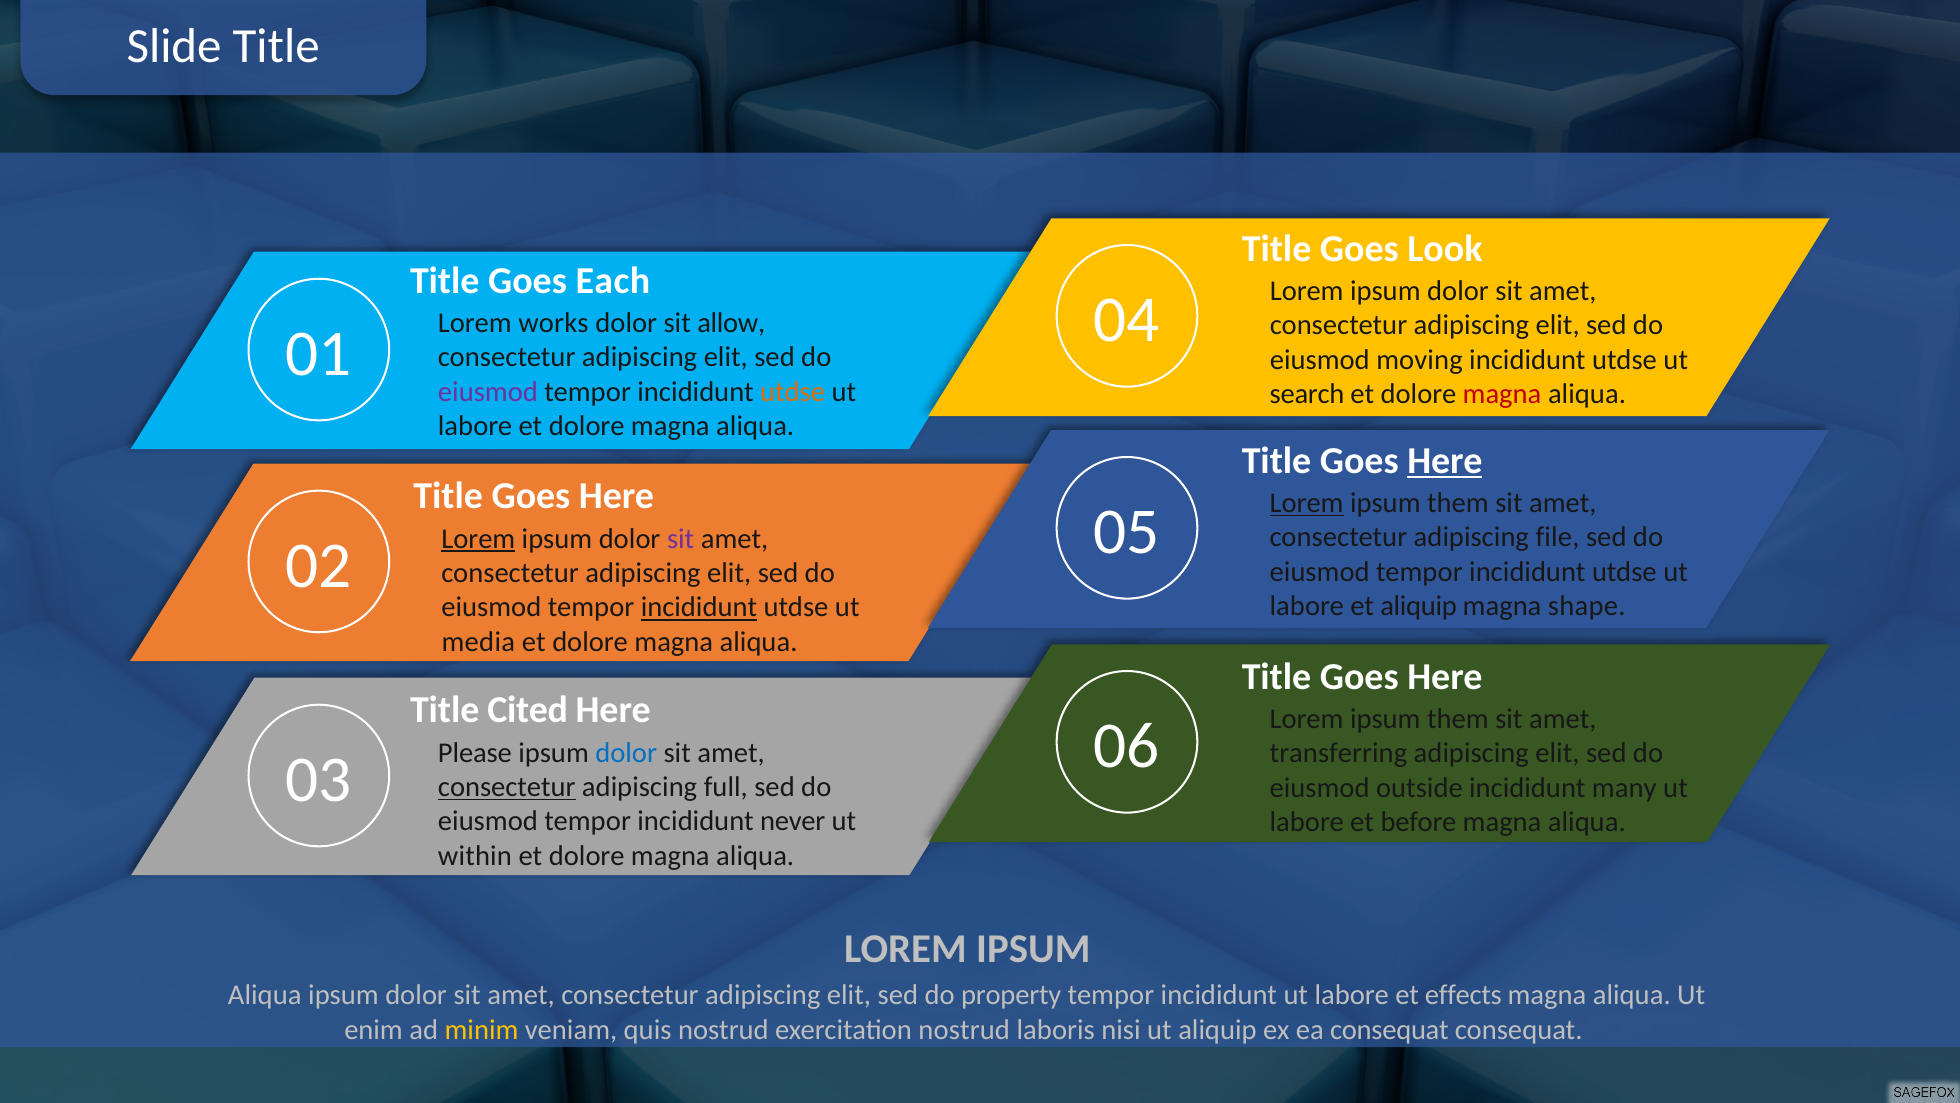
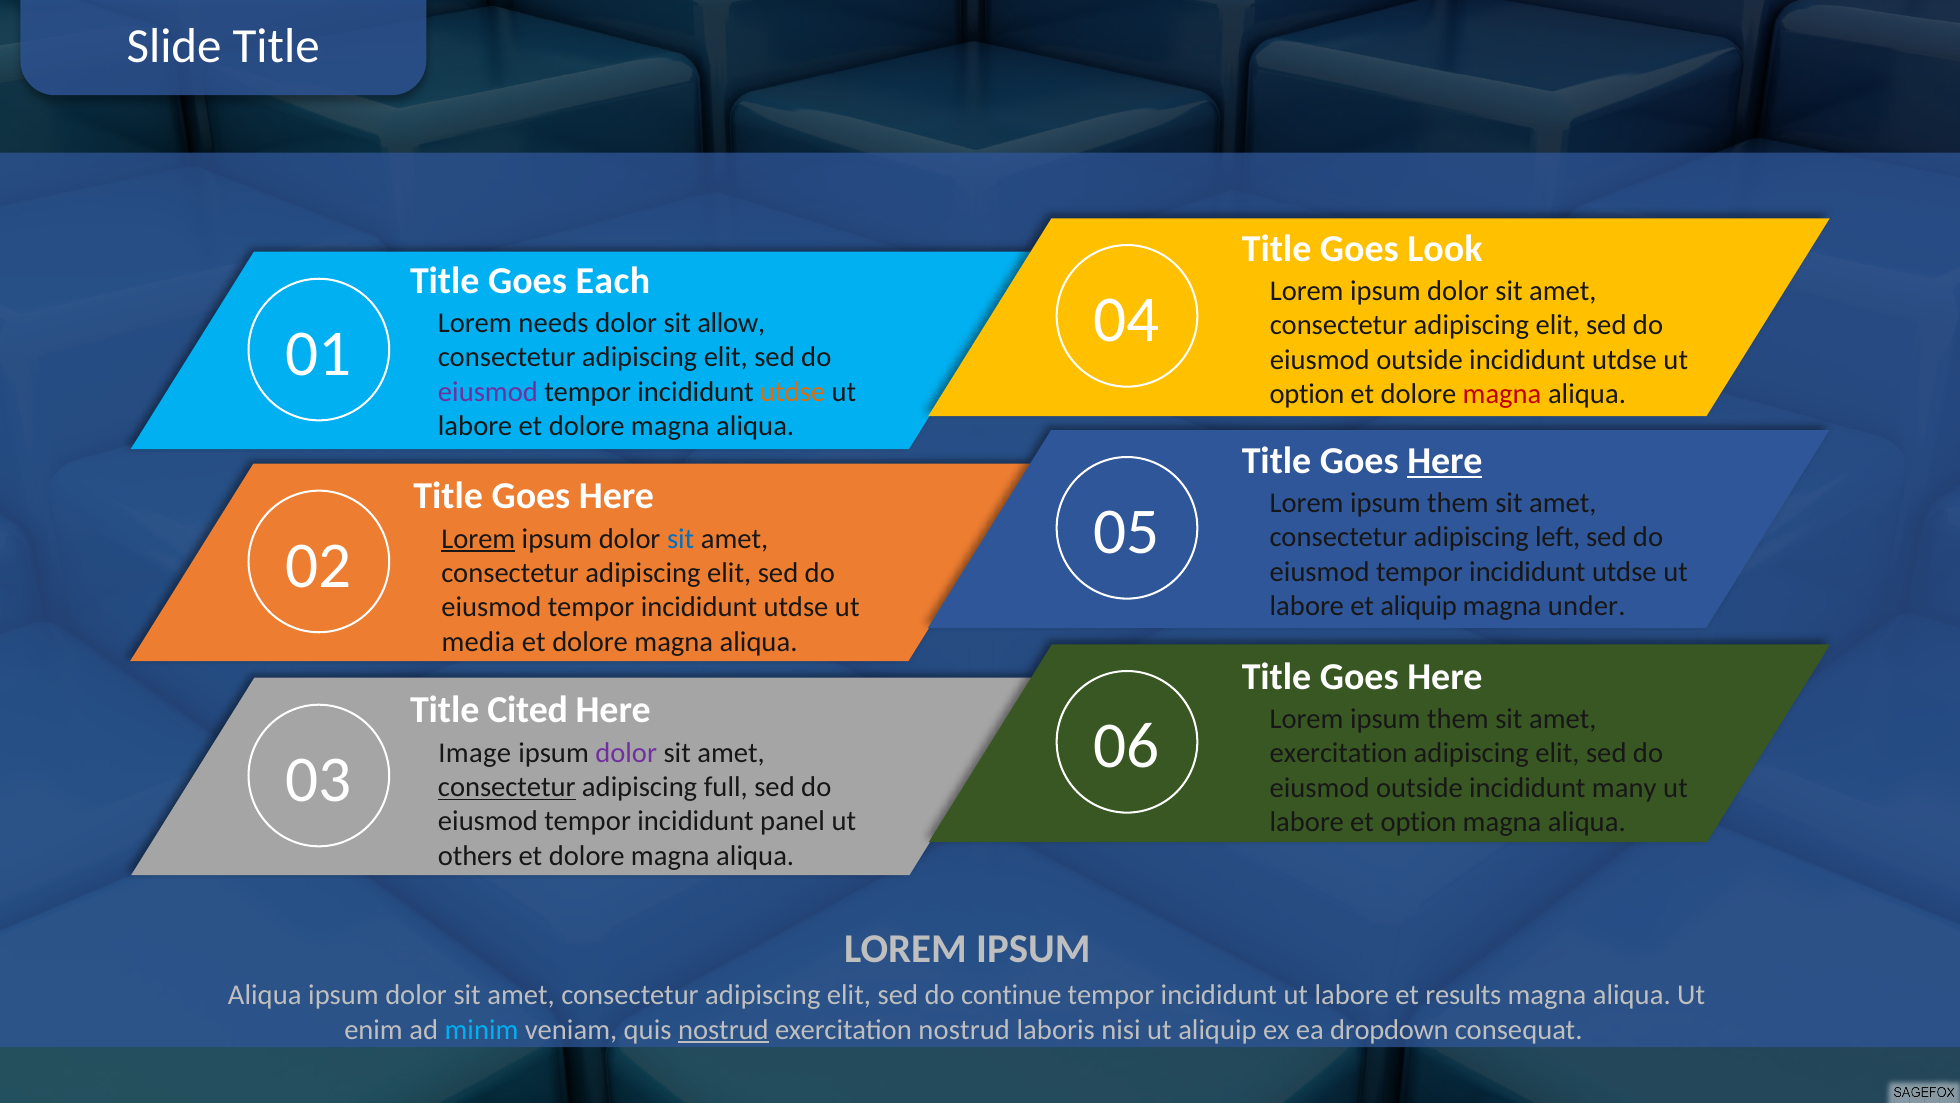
works: works -> needs
moving at (1419, 360): moving -> outside
search at (1307, 394): search -> option
Lorem at (1307, 503) underline: present -> none
file: file -> left
sit at (681, 539) colour: purple -> blue
shape: shape -> under
incididunt at (699, 607) underline: present -> none
transferring at (1338, 753): transferring -> exercitation
Please: Please -> Image
dolor at (626, 752) colour: blue -> purple
never: never -> panel
et before: before -> option
within: within -> others
property: property -> continue
effects: effects -> results
minim colour: yellow -> light blue
nostrud at (723, 1029) underline: none -> present
ea consequat: consequat -> dropdown
